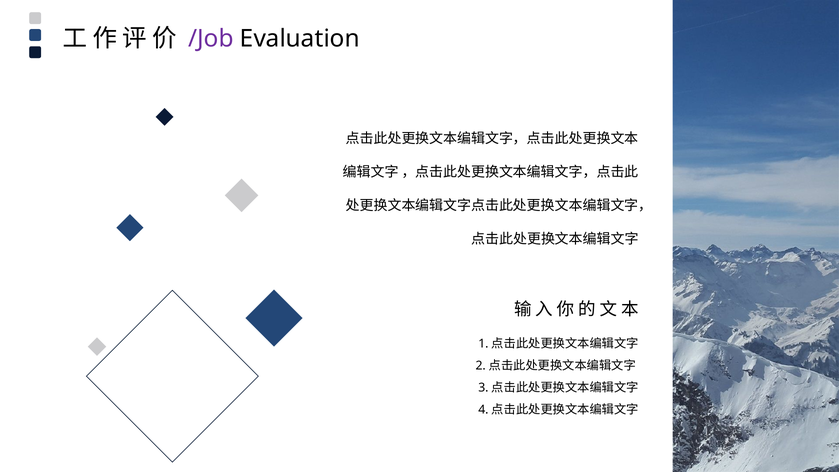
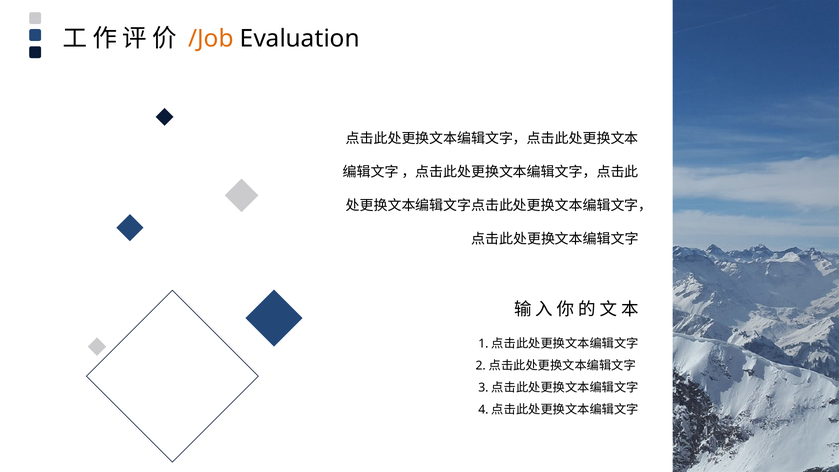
/Job colour: purple -> orange
